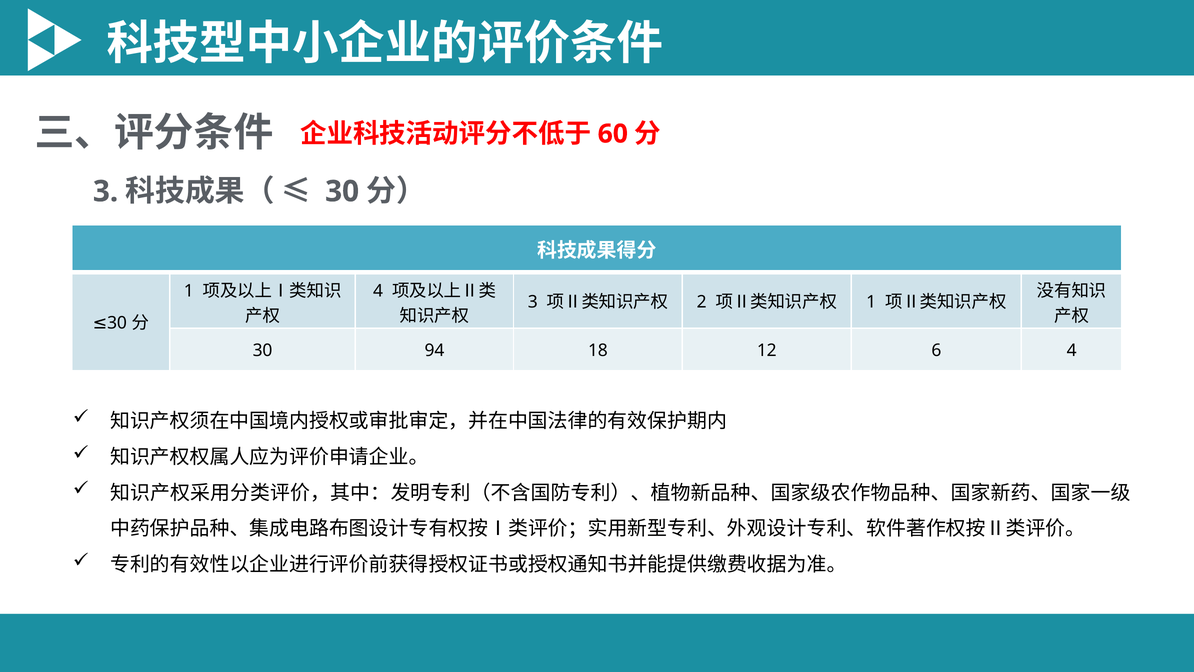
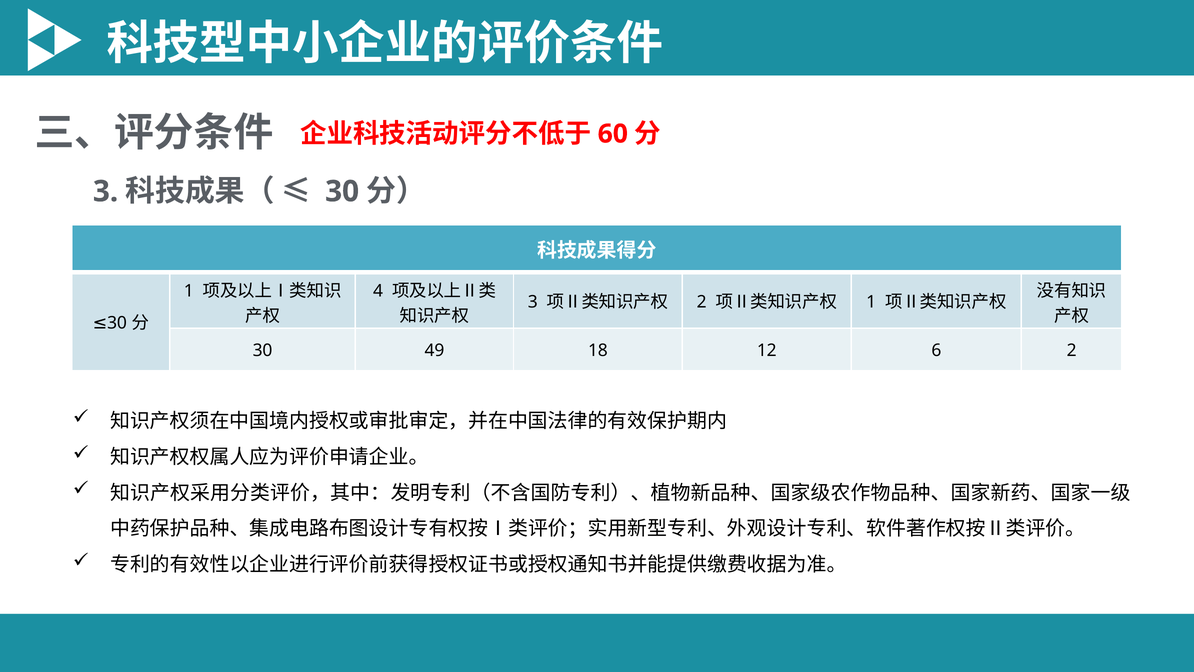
94: 94 -> 49
6 4: 4 -> 2
